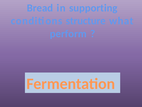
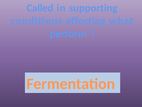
Bread: Bread -> Called
structure: structure -> effecting
